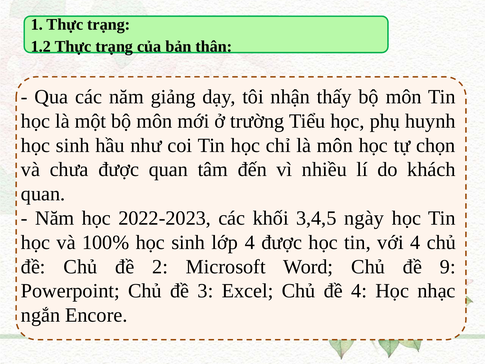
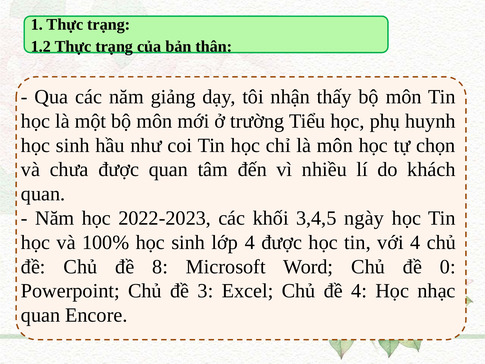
2: 2 -> 8
9: 9 -> 0
ngắn at (41, 315): ngắn -> quan
